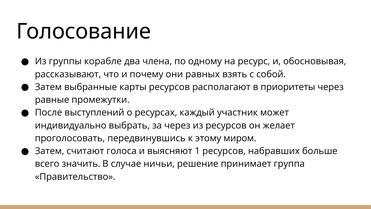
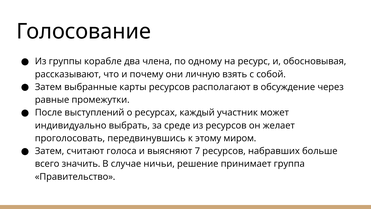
равных: равных -> личную
приоритеты: приоритеты -> обсуждение
за через: через -> среде
1: 1 -> 7
